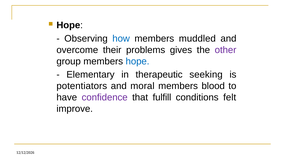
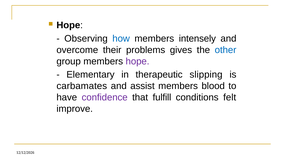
muddled: muddled -> intensely
other colour: purple -> blue
hope at (138, 61) colour: blue -> purple
seeking: seeking -> slipping
potentiators: potentiators -> carbamates
moral: moral -> assist
